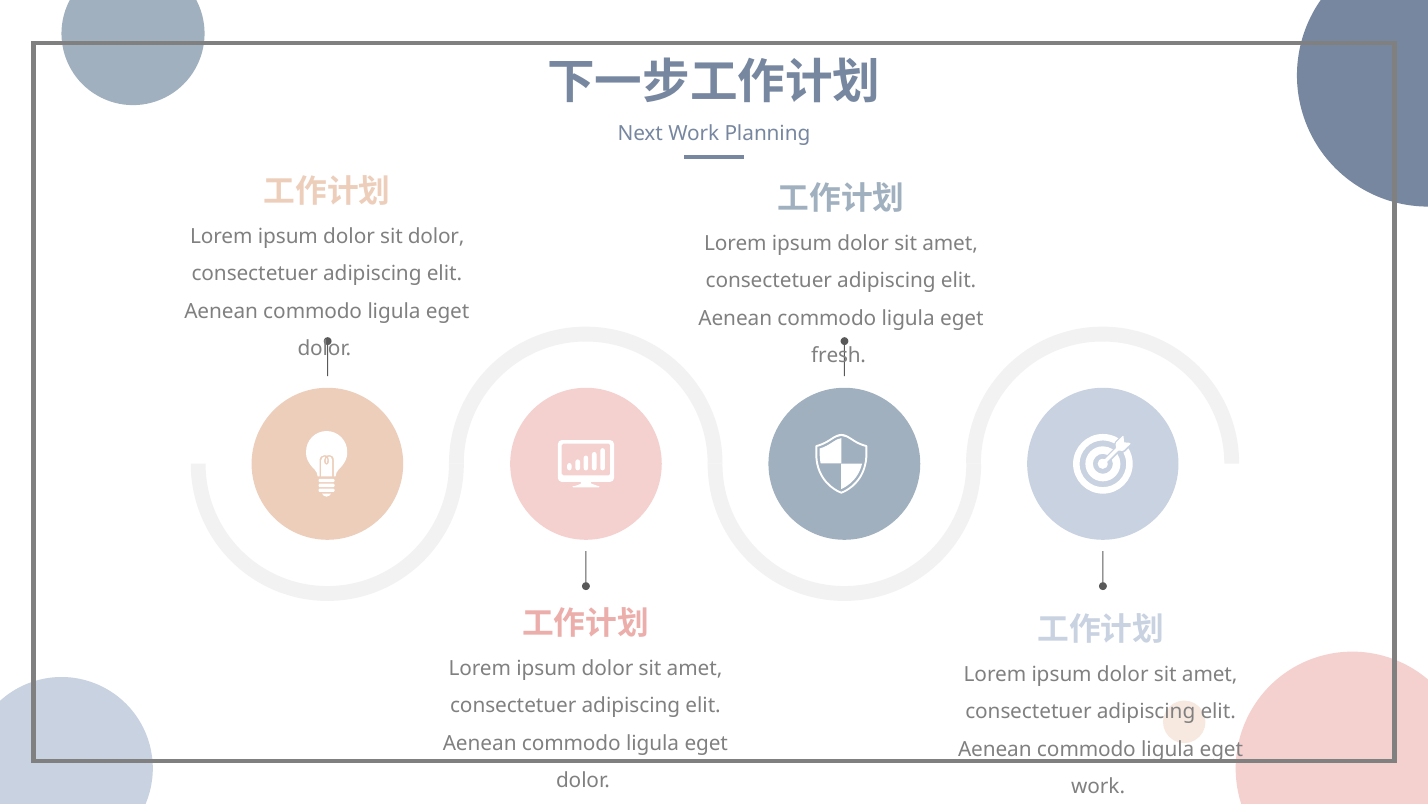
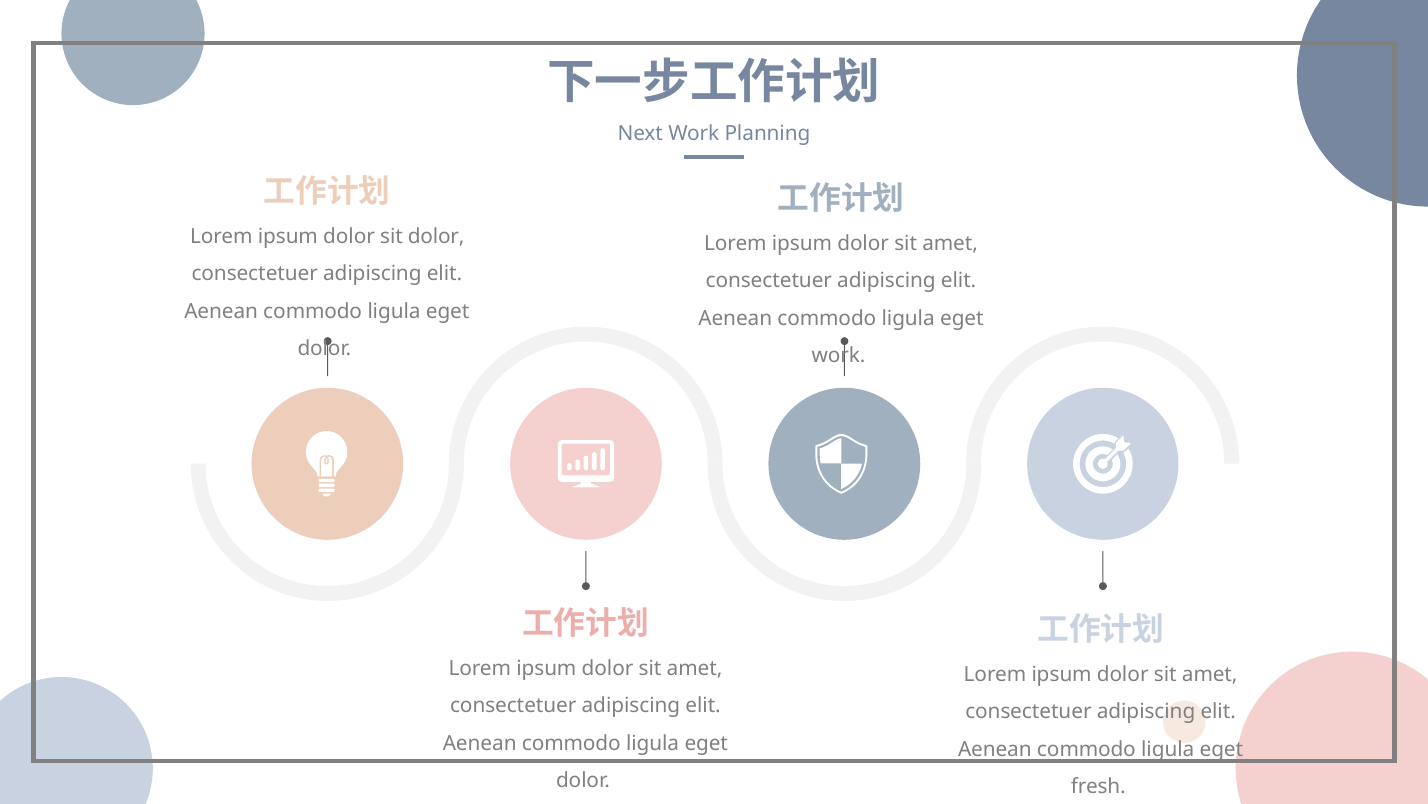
fresh at (839, 356): fresh -> work
work at (1098, 786): work -> fresh
